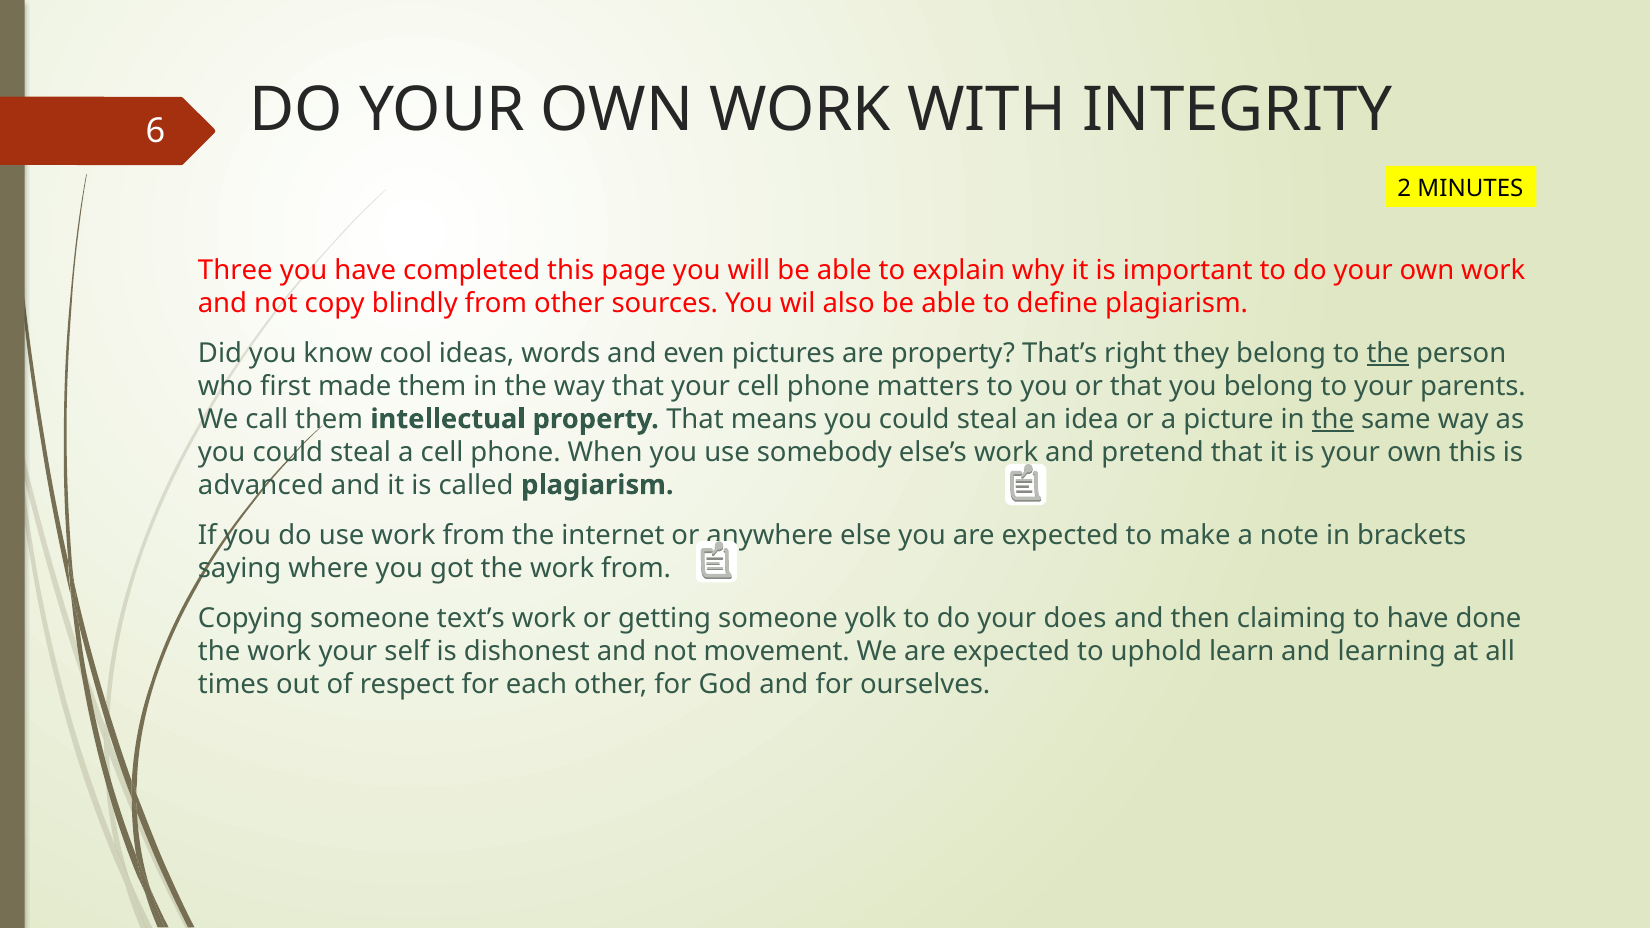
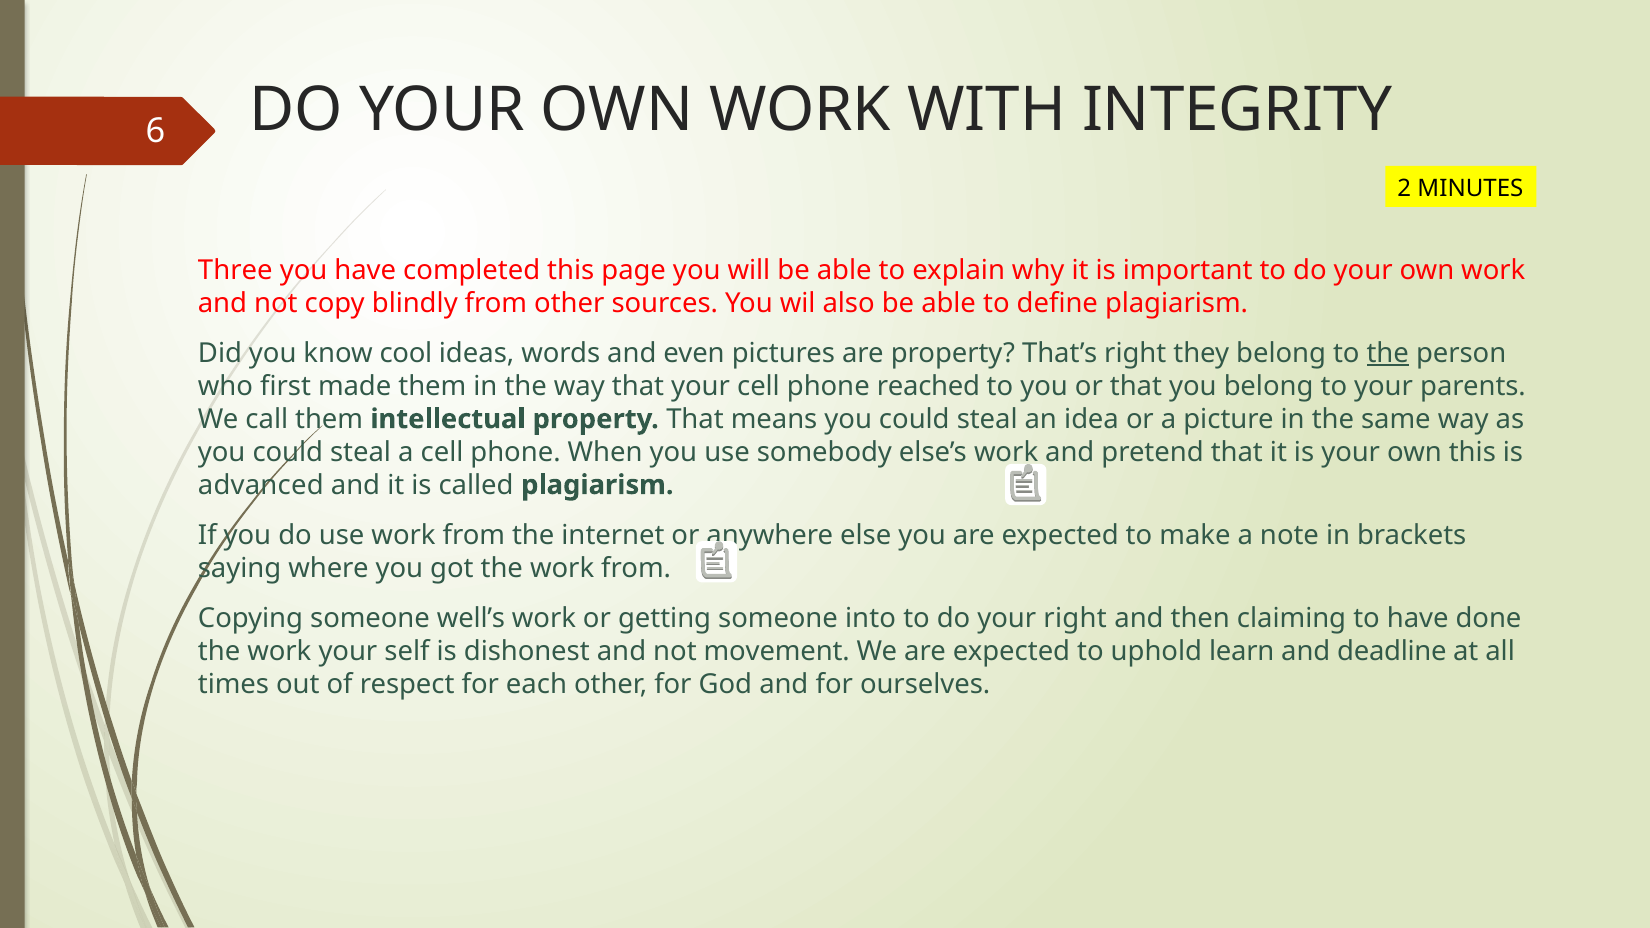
matters: matters -> reached
the at (1333, 419) underline: present -> none
text’s: text’s -> well’s
yolk: yolk -> into
your does: does -> right
learning: learning -> deadline
